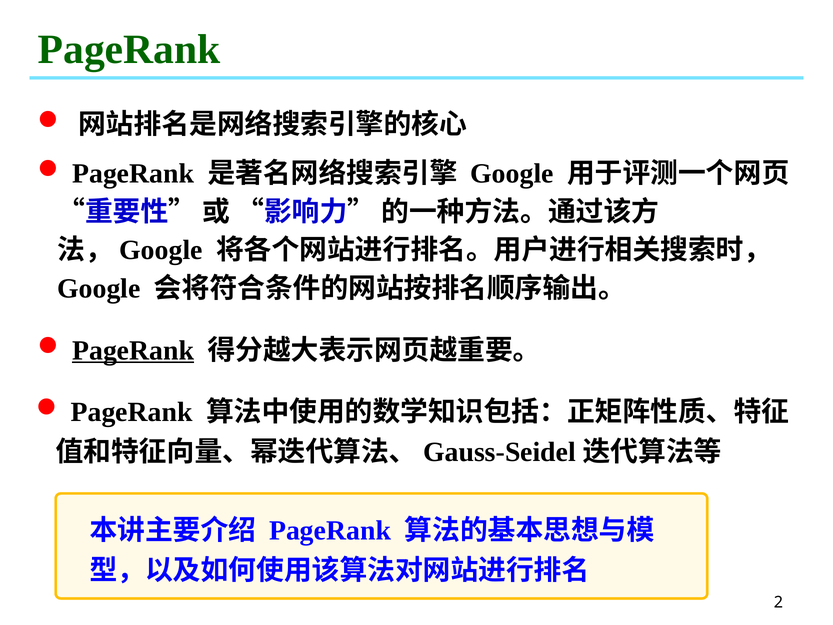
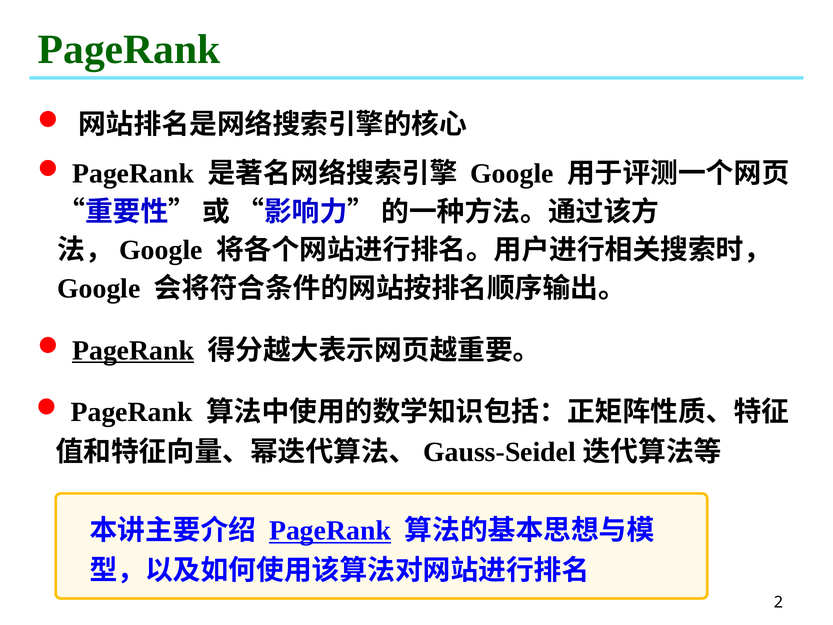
PageRank at (330, 531) underline: none -> present
